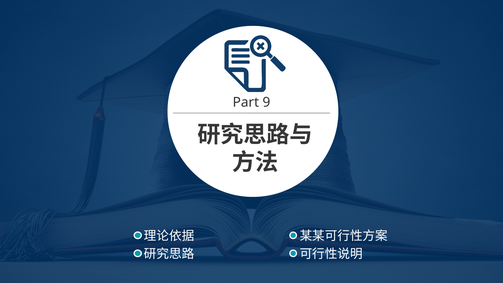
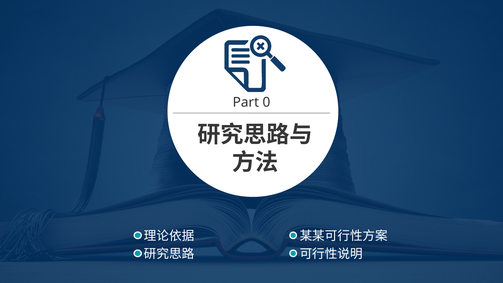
9: 9 -> 0
